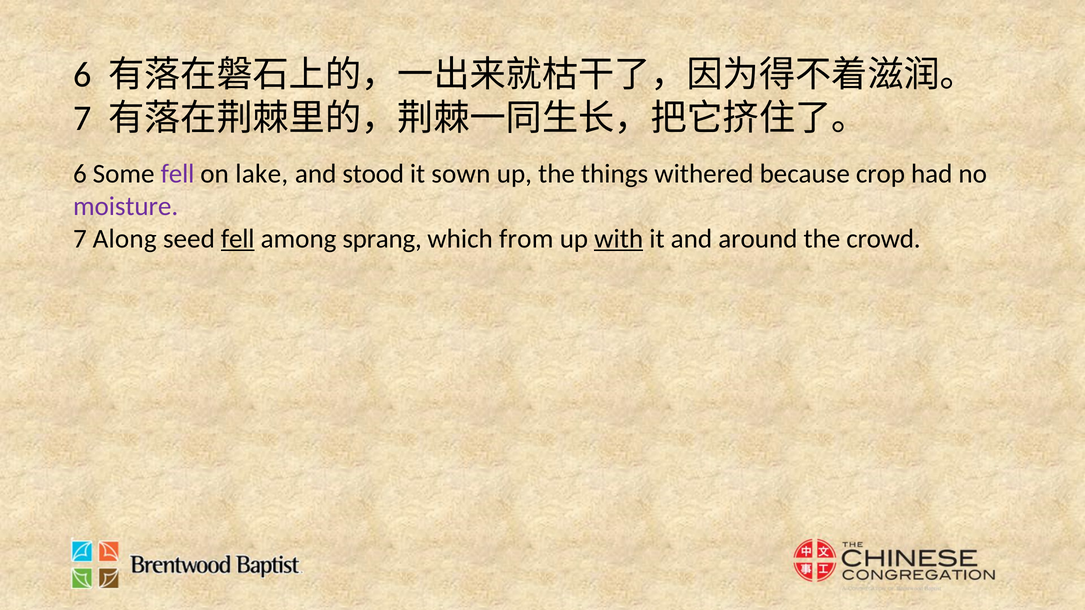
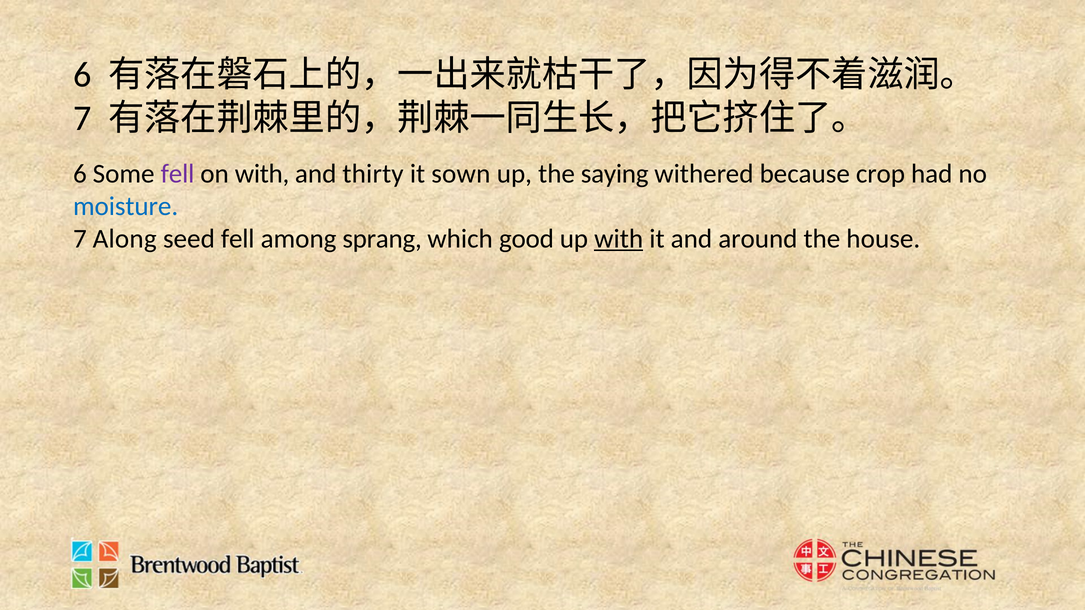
on lake: lake -> with
stood: stood -> thirty
things: things -> saying
moisture colour: purple -> blue
fell at (238, 239) underline: present -> none
from: from -> good
crowd: crowd -> house
